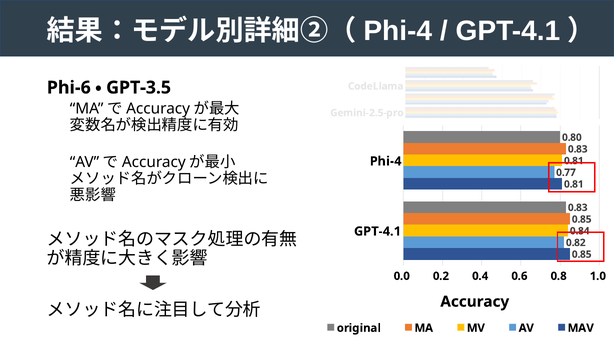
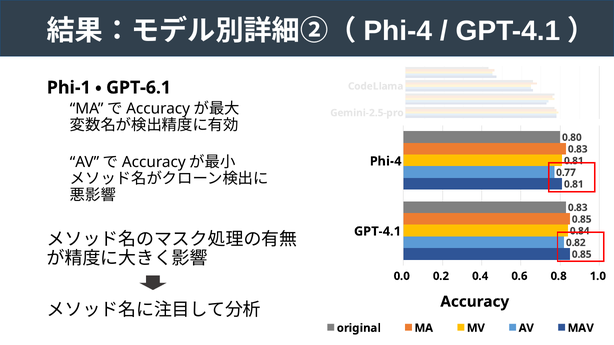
Phi-6: Phi-6 -> Phi-1
GPT-3.5: GPT-3.5 -> GPT-6.1
